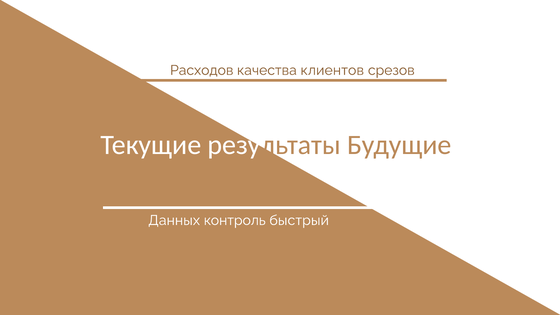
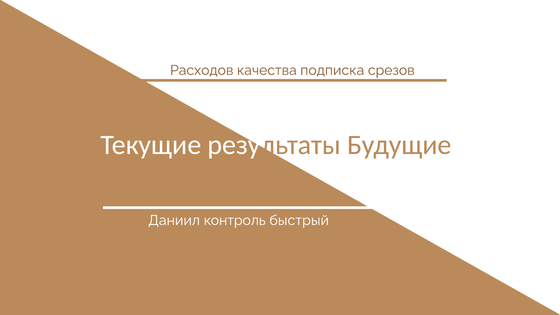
клиентов: клиентов -> подписка
Данных: Данных -> Даниил
